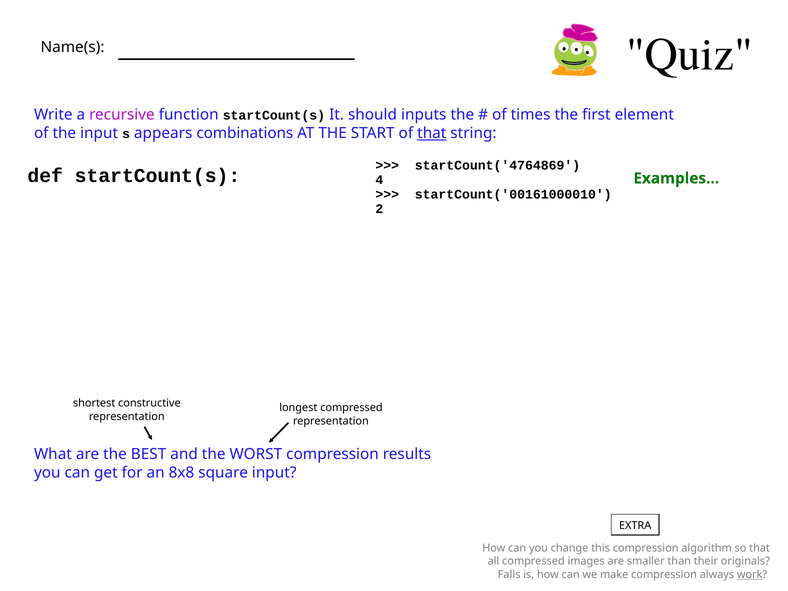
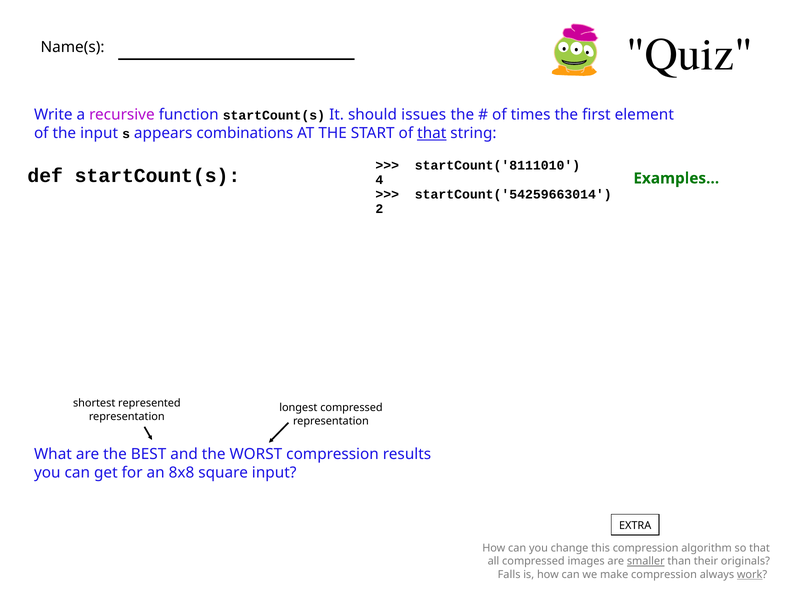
inputs: inputs -> issues
startCount('4764869: startCount('4764869 -> startCount('8111010
startCount('00161000010: startCount('00161000010 -> startCount('54259663014
constructive: constructive -> represented
smaller underline: none -> present
